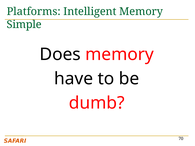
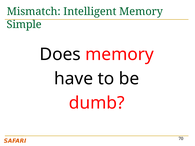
Platforms: Platforms -> Mismatch
